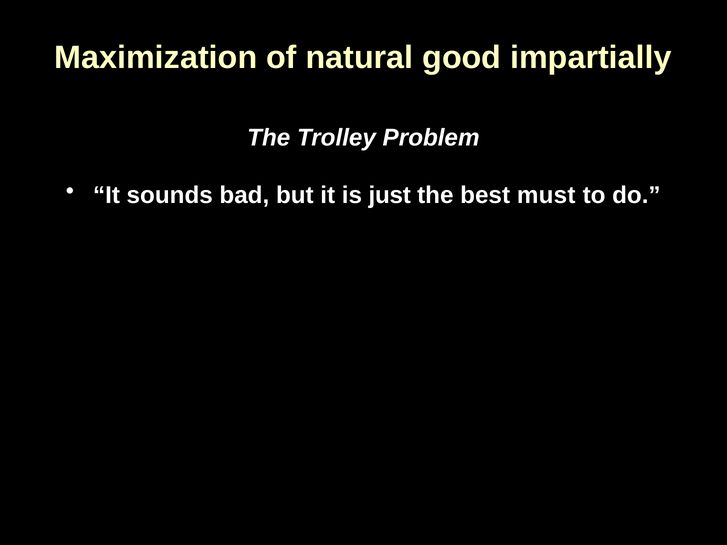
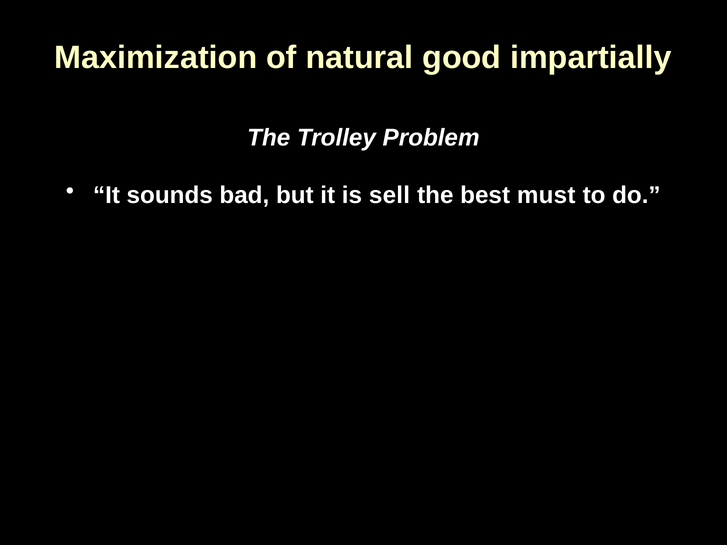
just: just -> sell
